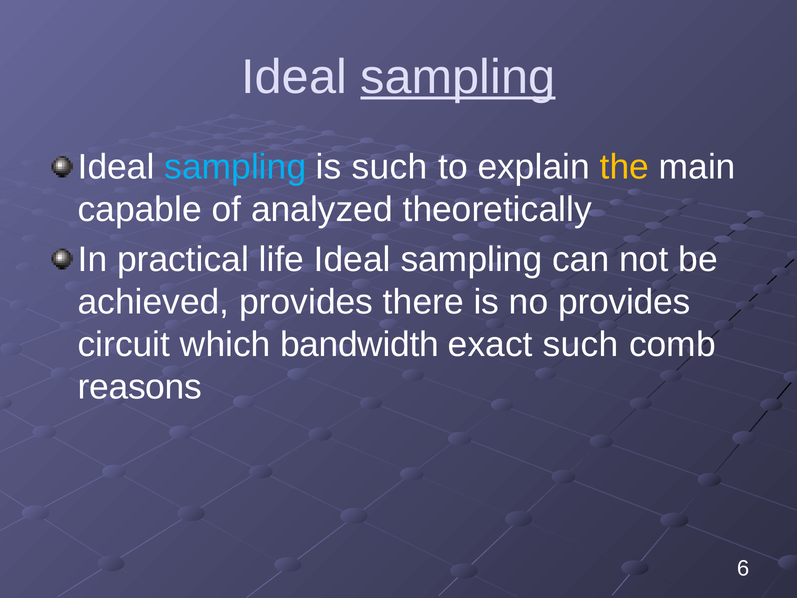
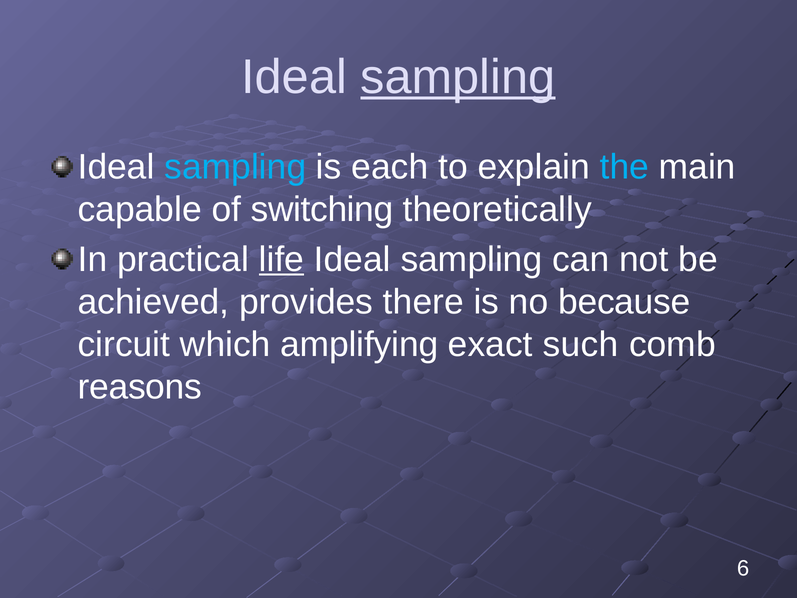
is such: such -> each
the colour: yellow -> light blue
analyzed: analyzed -> switching
life underline: none -> present
no provides: provides -> because
bandwidth: bandwidth -> amplifying
